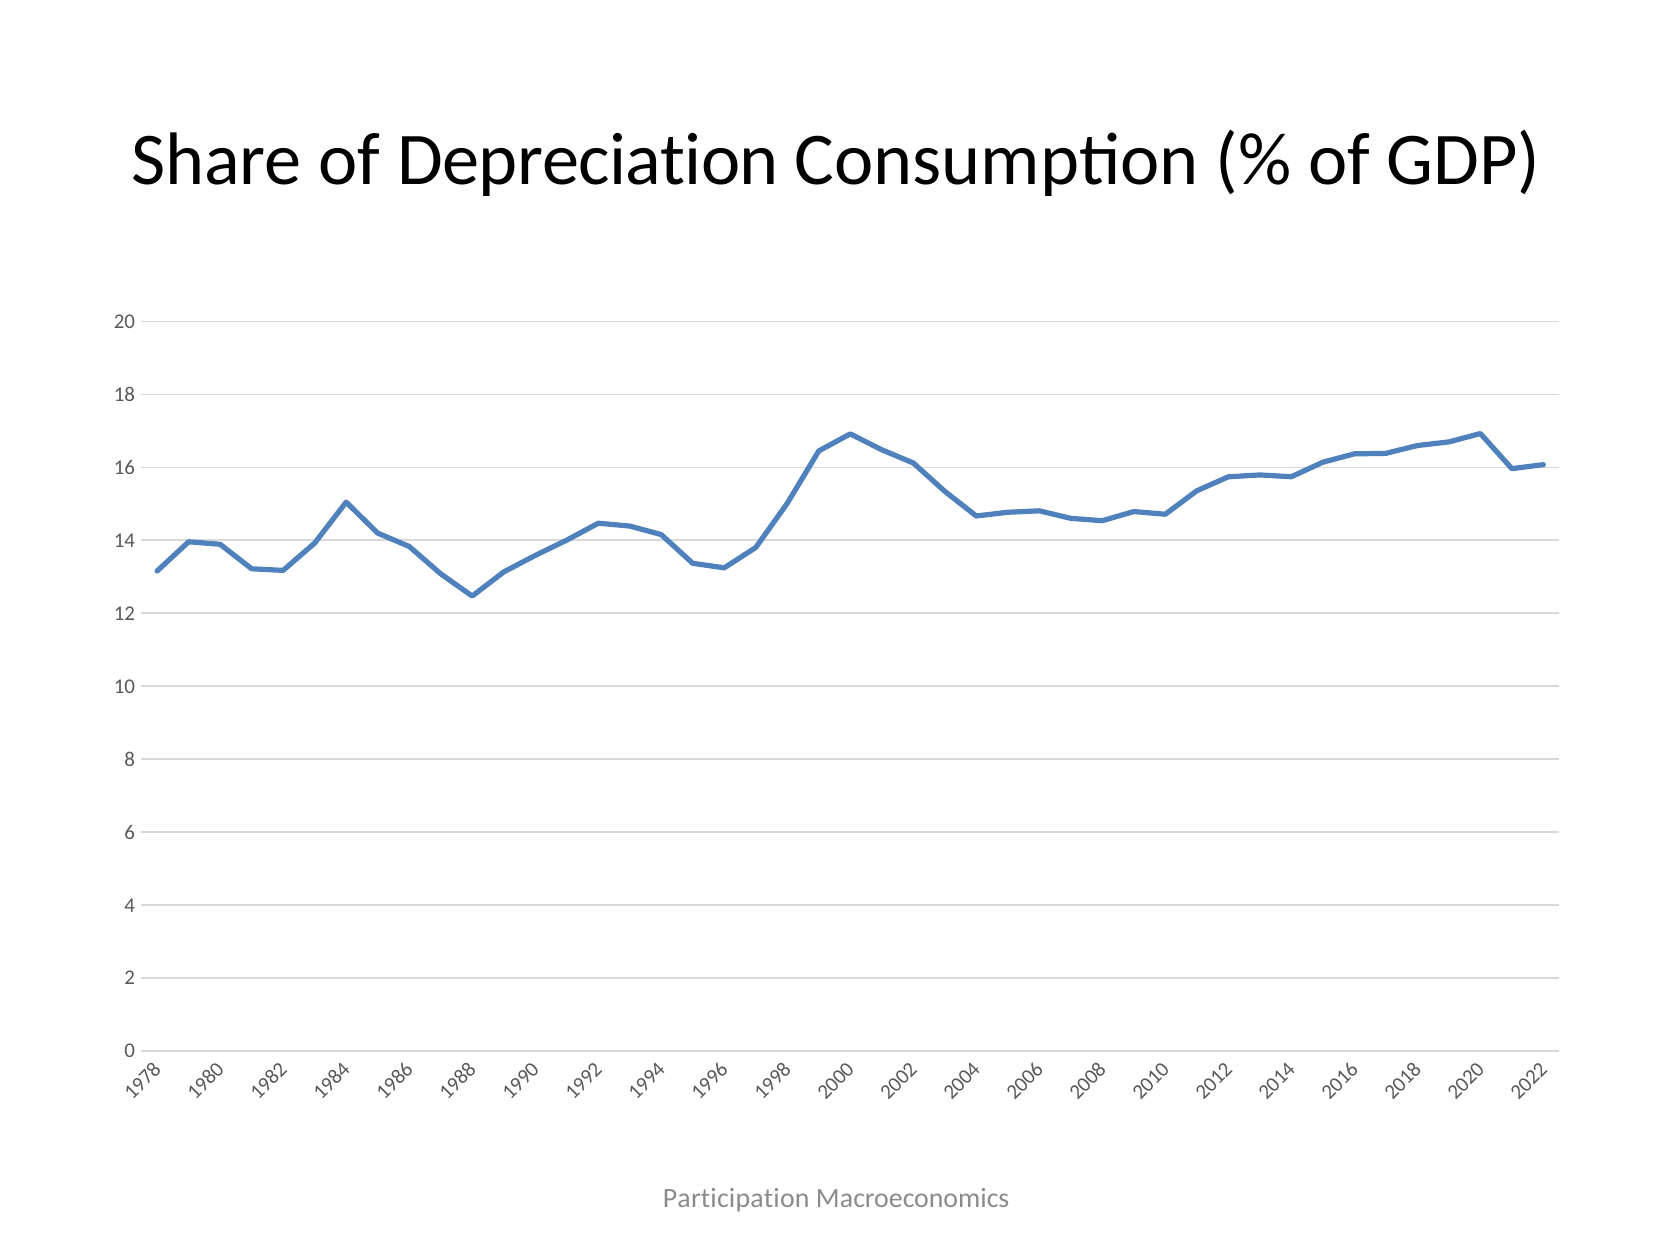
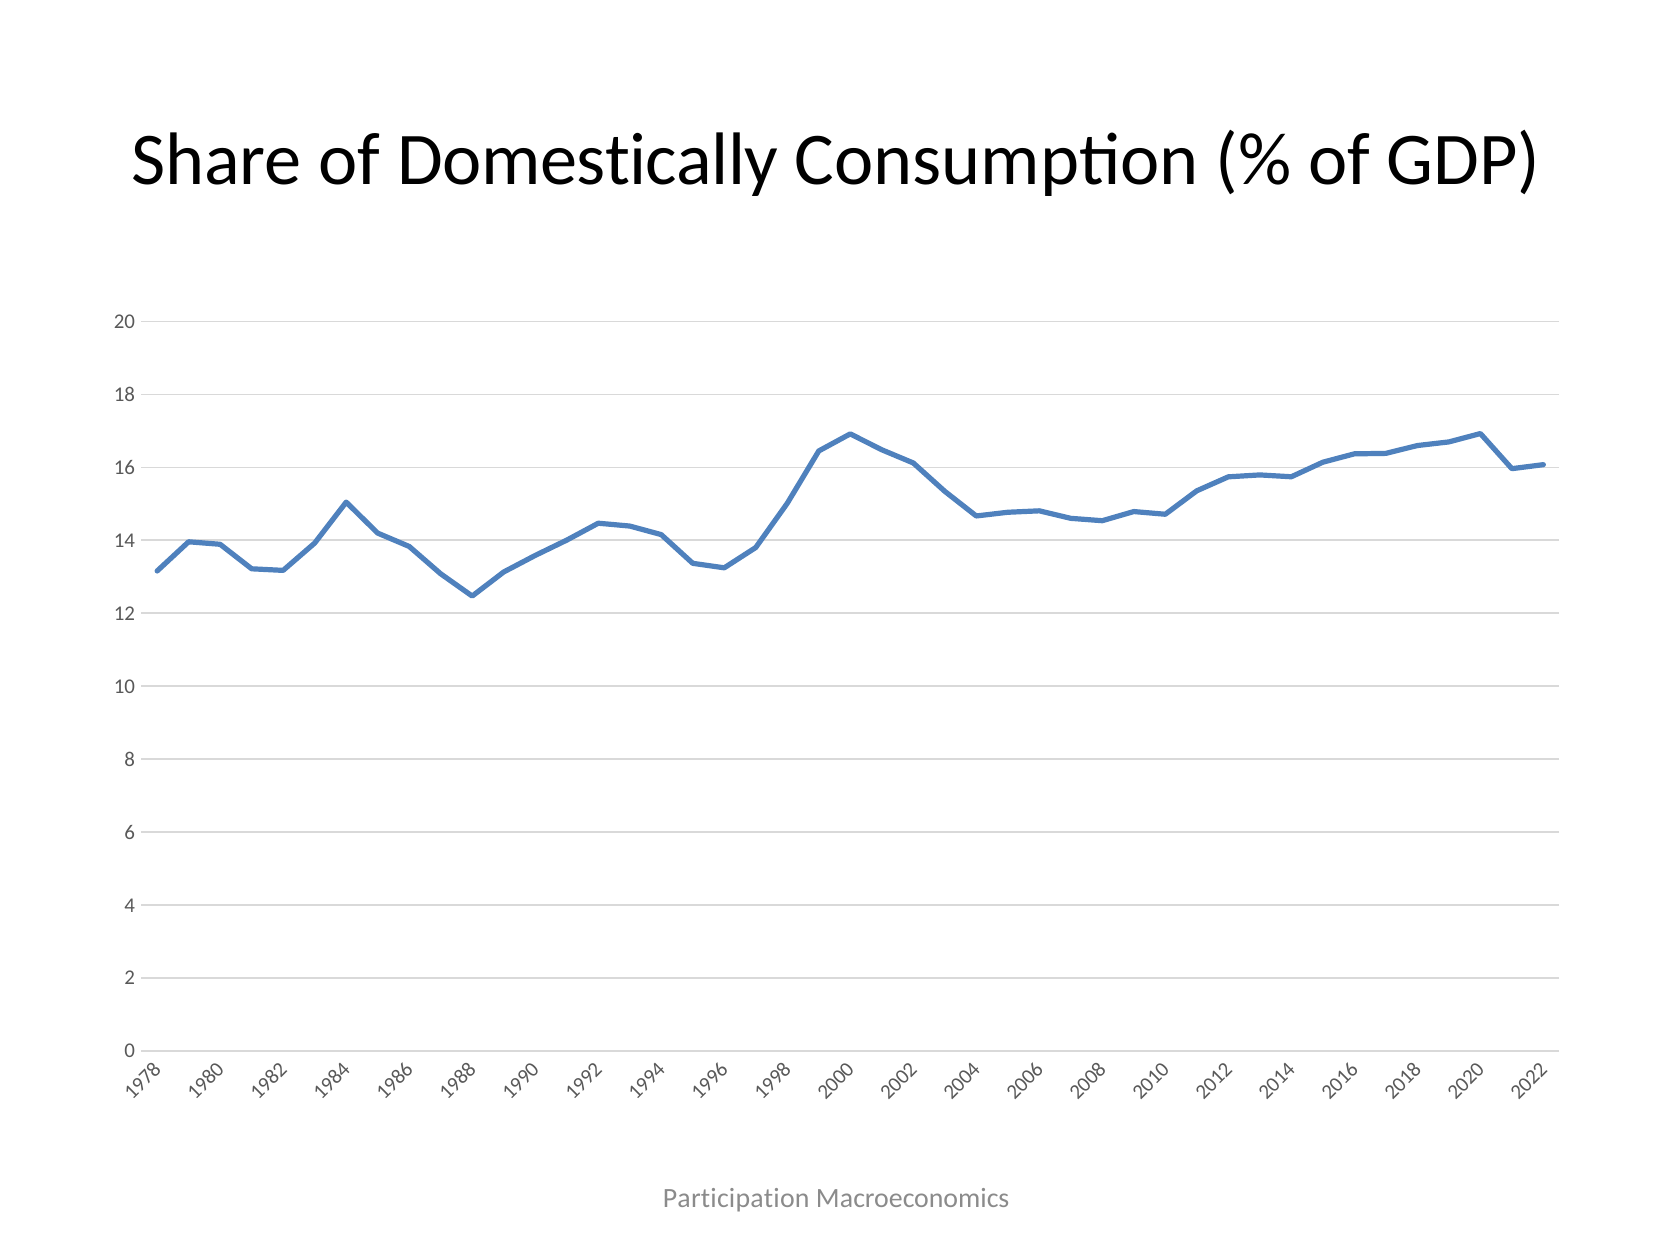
Depreciation: Depreciation -> Domestically
